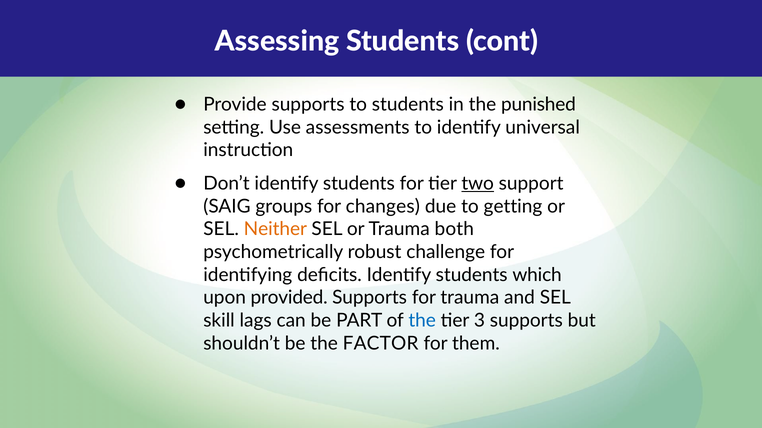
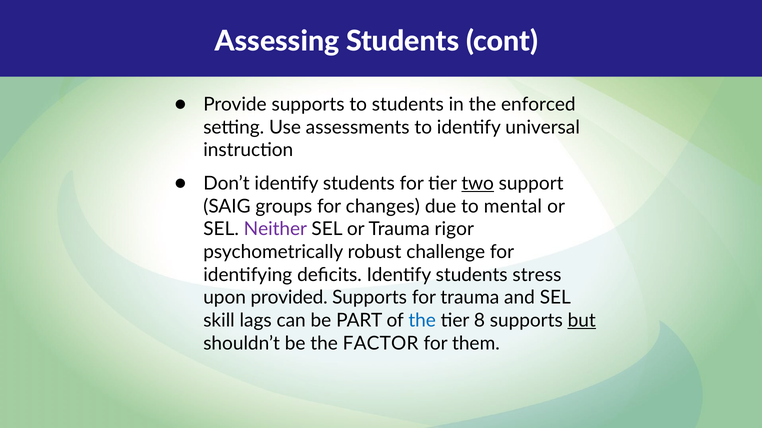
punished: punished -> enforced
getting: getting -> mental
Neither colour: orange -> purple
both: both -> rigor
which: which -> stress
3: 3 -> 8
but underline: none -> present
